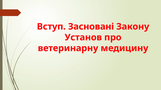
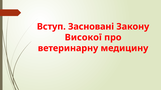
Установ: Установ -> Високої
